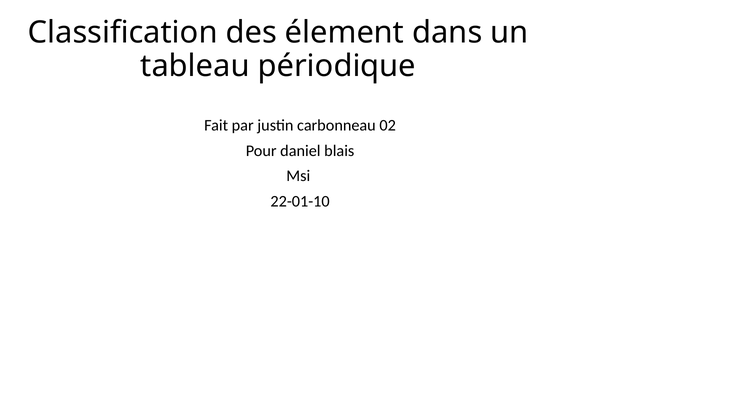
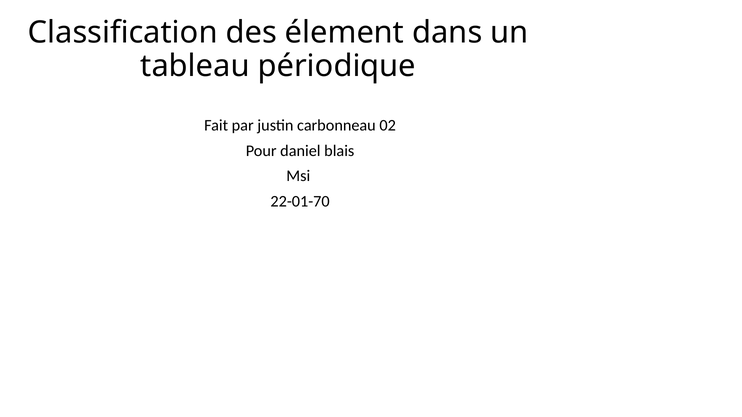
22-01-10: 22-01-10 -> 22-01-70
